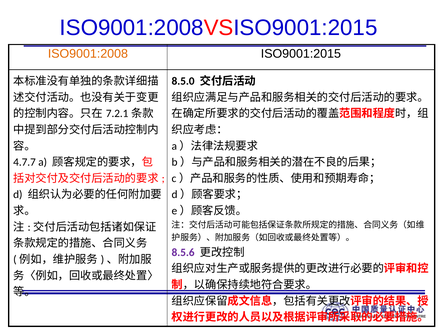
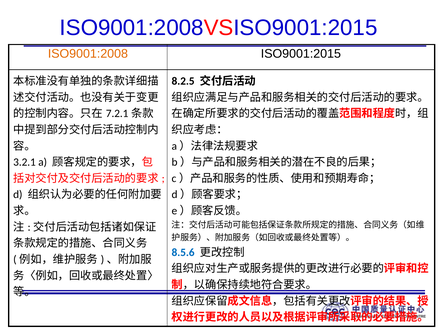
8.5.0: 8.5.0 -> 8.2.5
4.7.7: 4.7.7 -> 3.2.1
8.5.6 colour: purple -> blue
